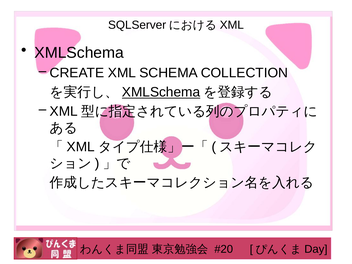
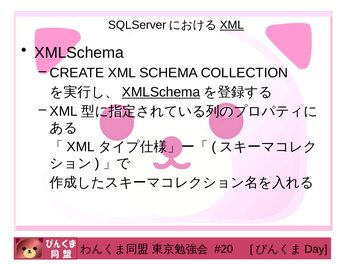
XML at (232, 25) underline: none -> present
